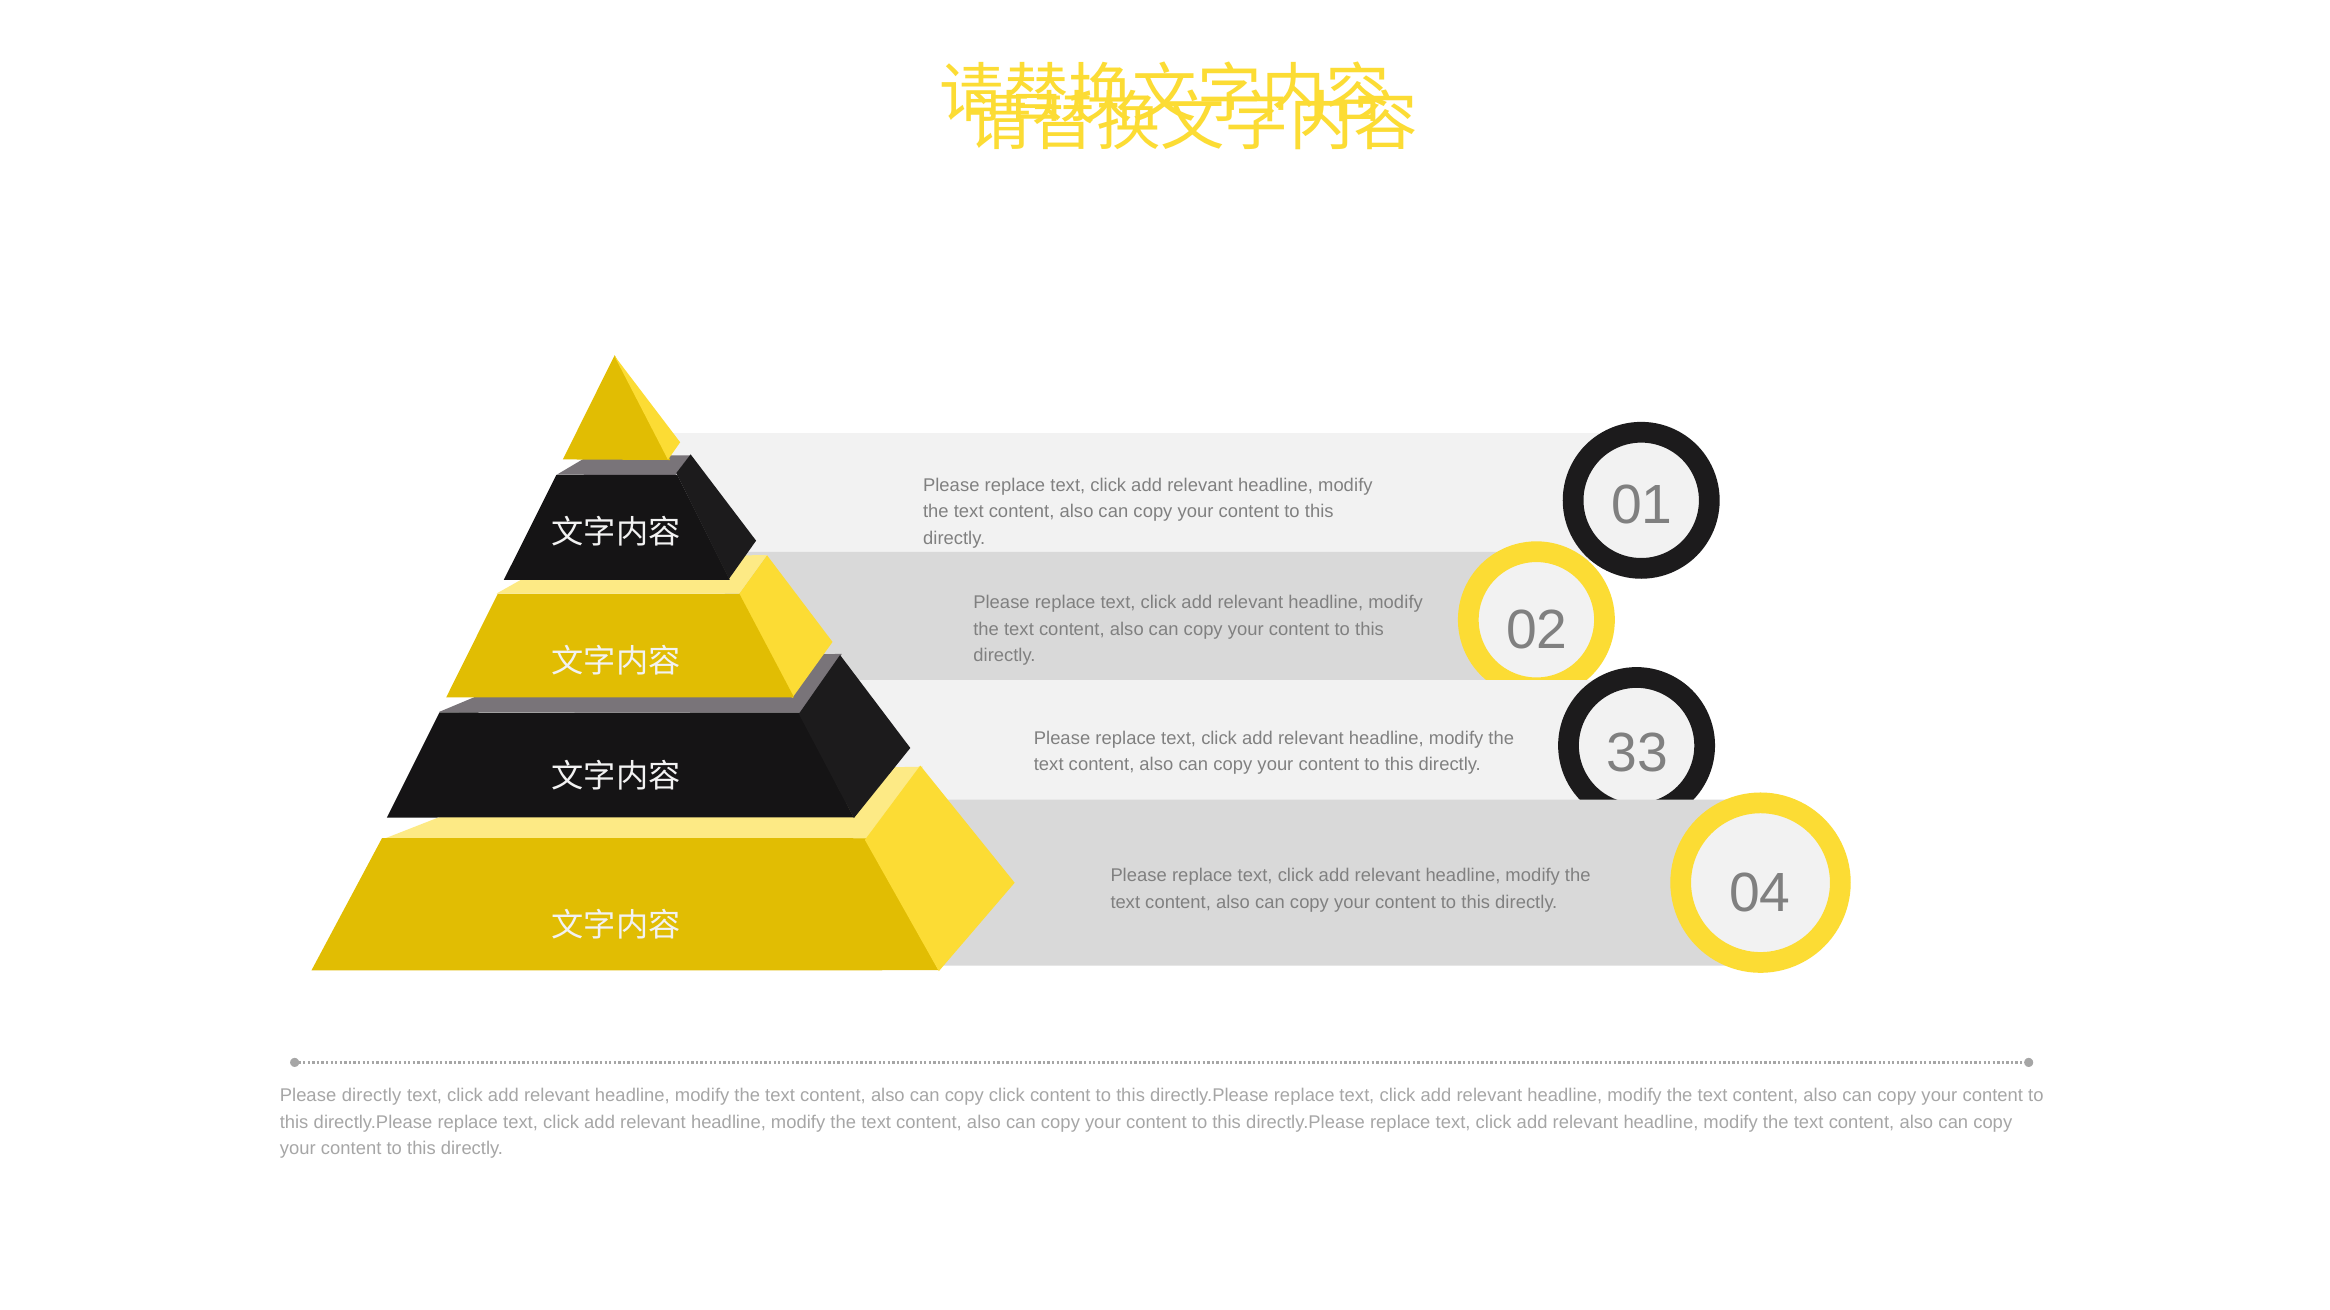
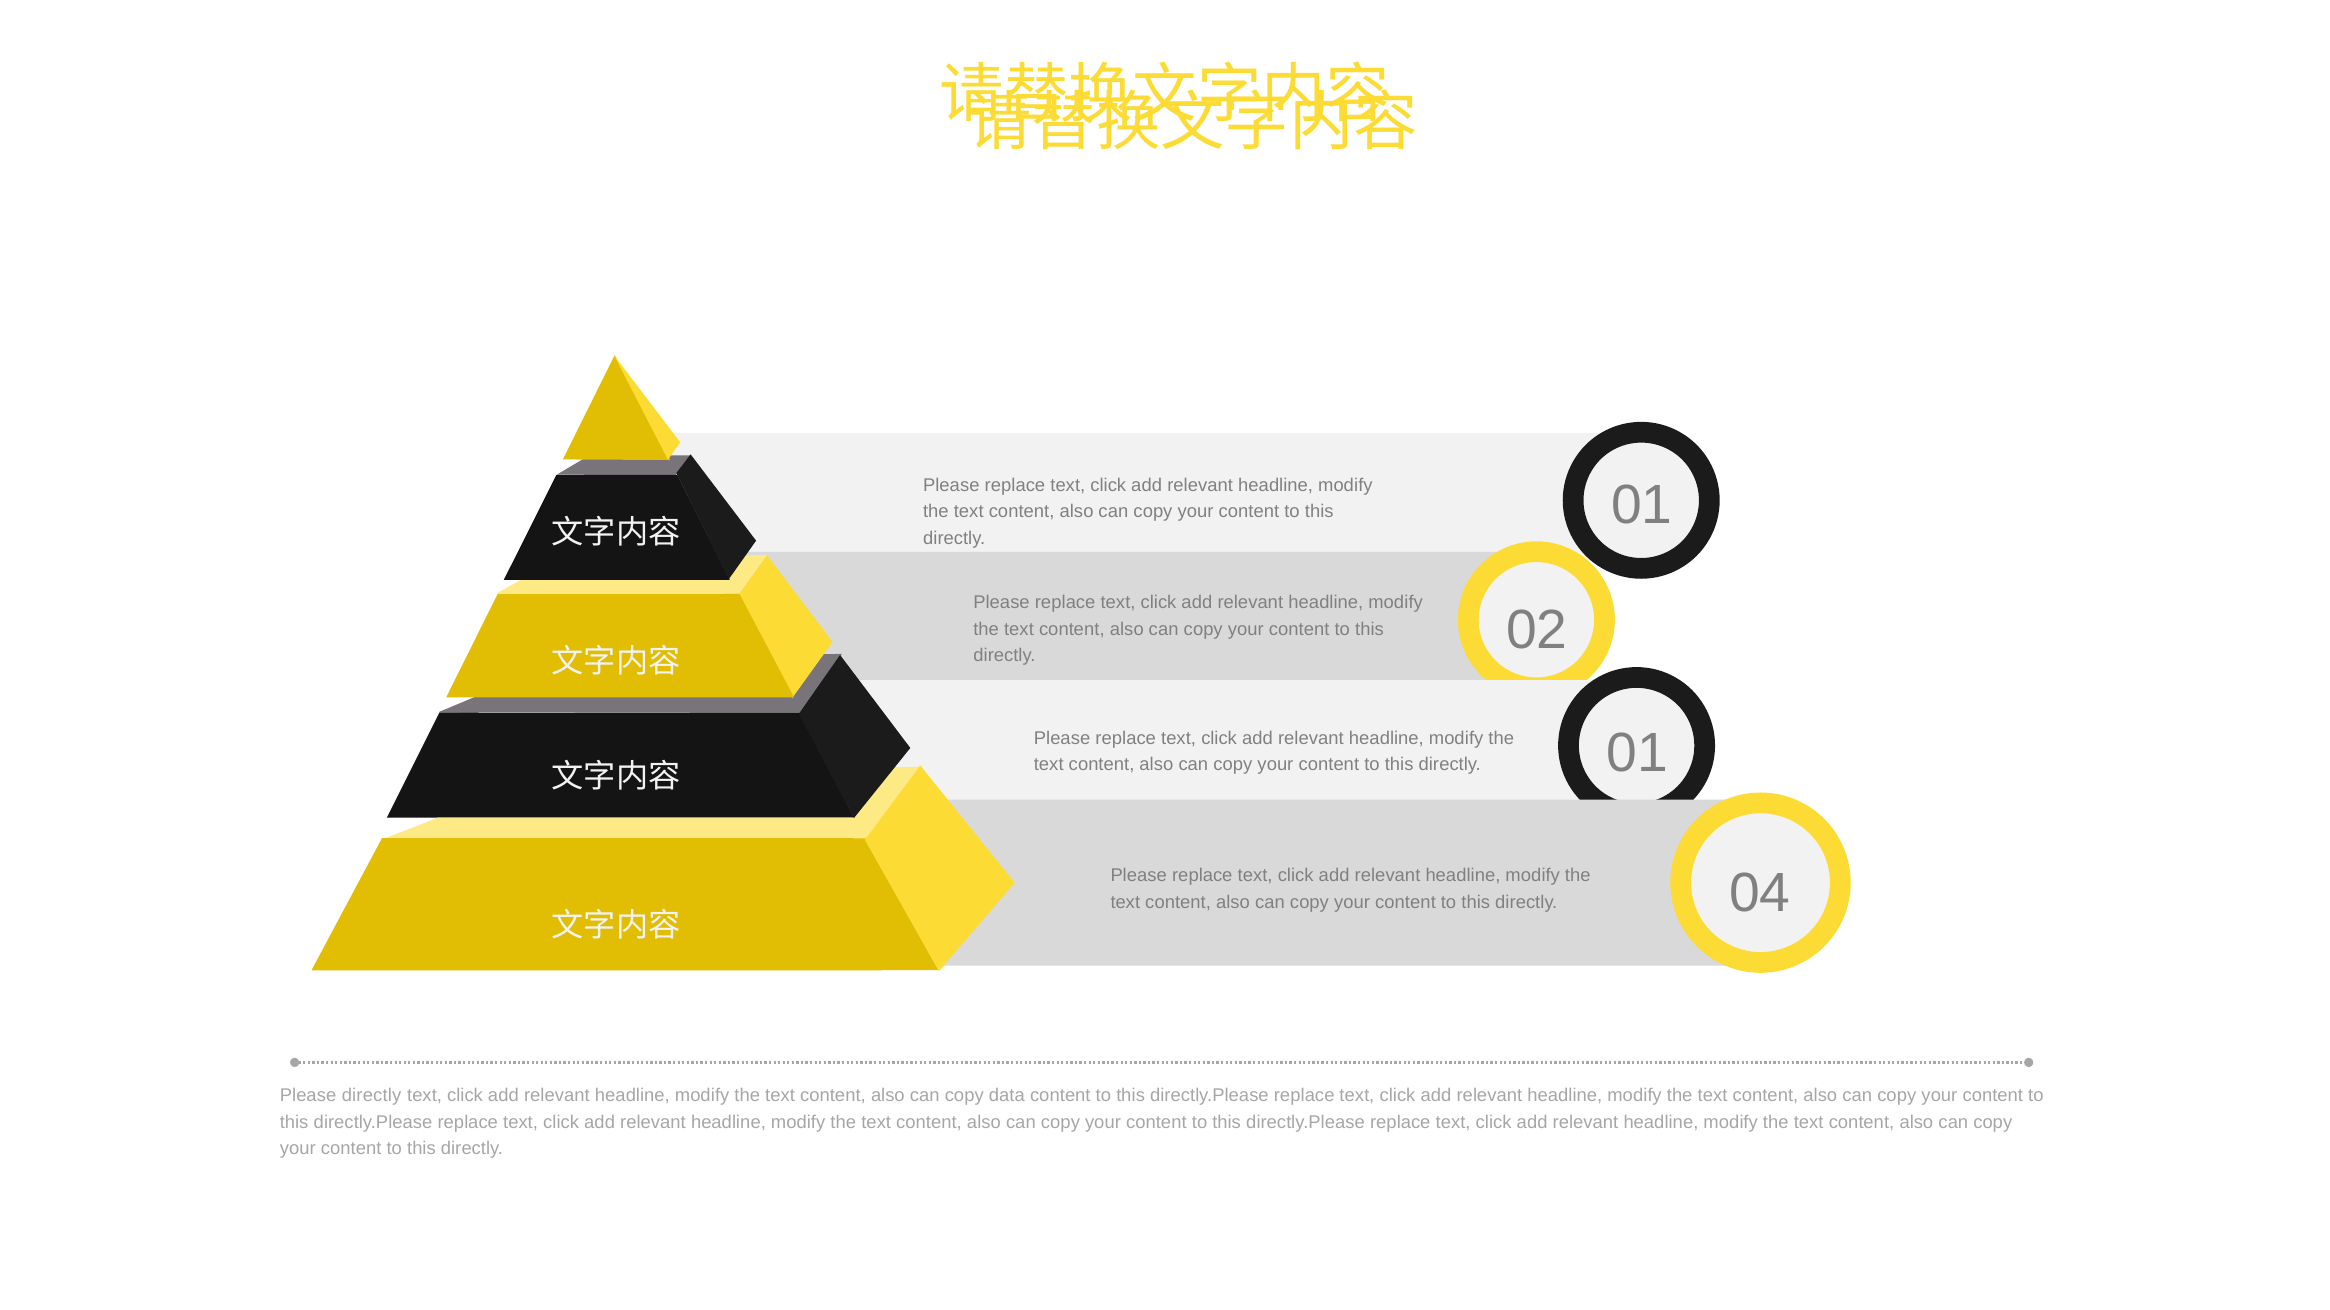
33 at (1637, 754): 33 -> 01
copy click: click -> data
